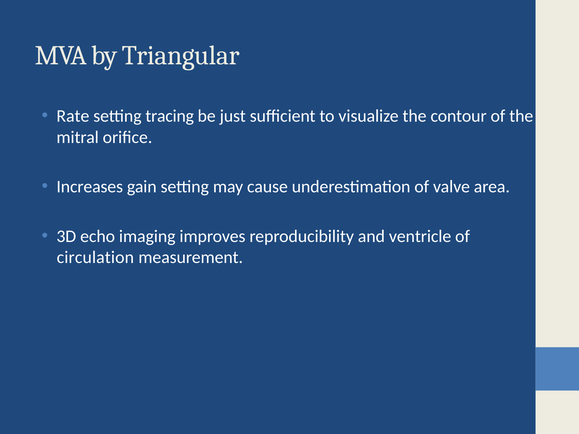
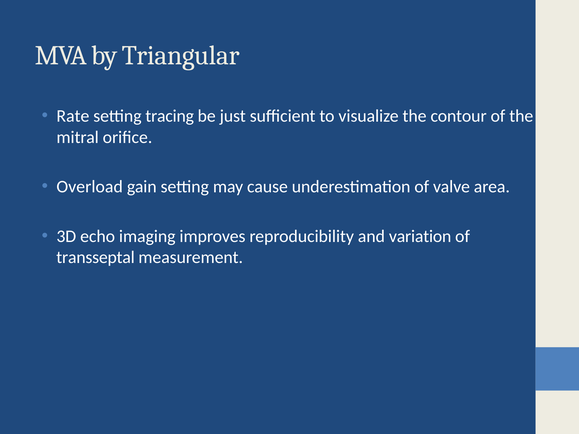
Increases: Increases -> Overload
ventricle: ventricle -> variation
circulation: circulation -> transseptal
